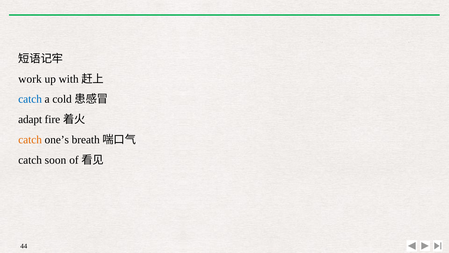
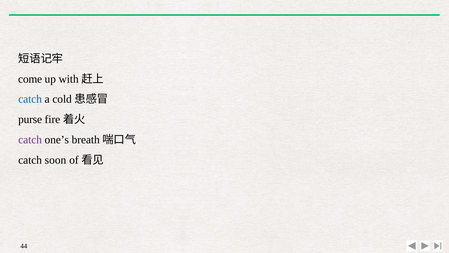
work: work -> come
adapt: adapt -> purse
catch at (30, 139) colour: orange -> purple
